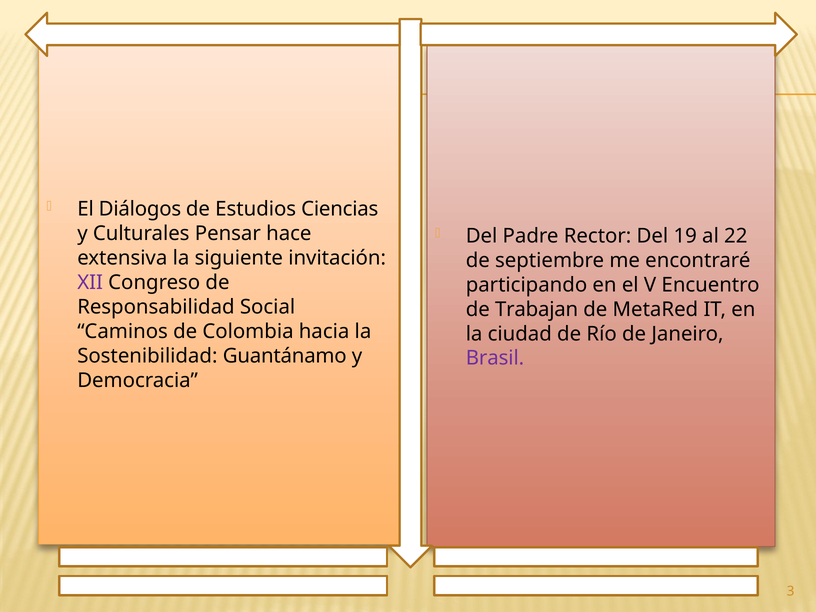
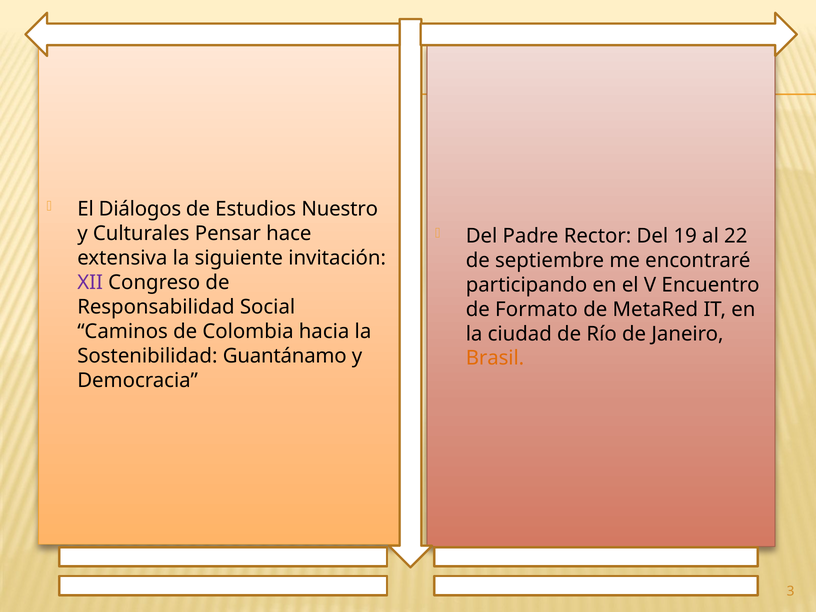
Ciencias: Ciencias -> Nuestro
Trabajan: Trabajan -> Formato
Brasil colour: purple -> orange
